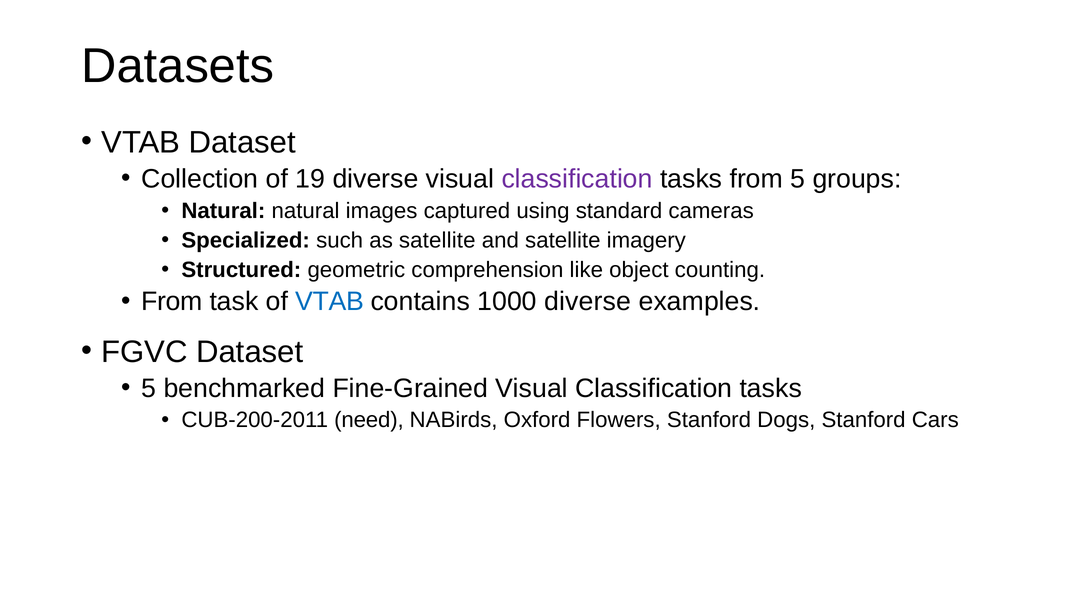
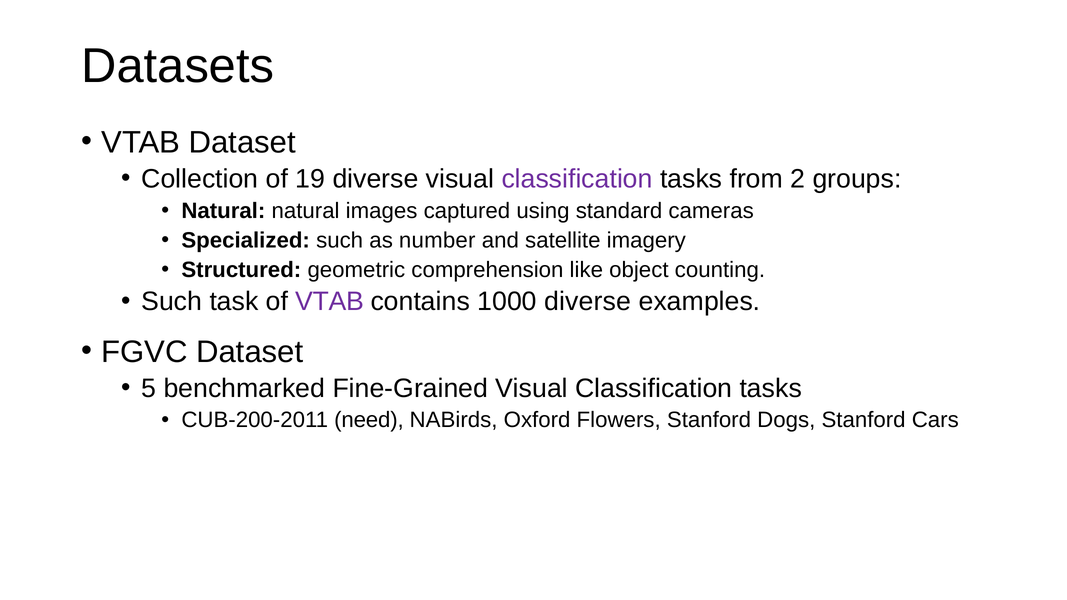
from 5: 5 -> 2
as satellite: satellite -> number
From at (172, 302): From -> Such
VTAB at (329, 302) colour: blue -> purple
